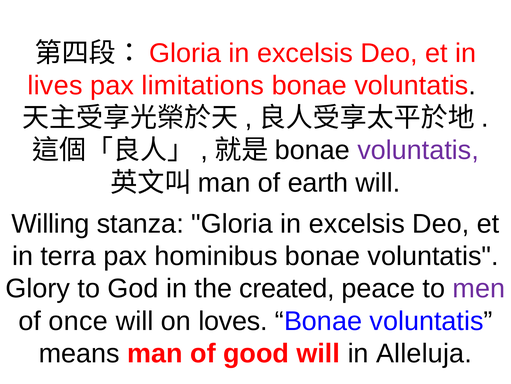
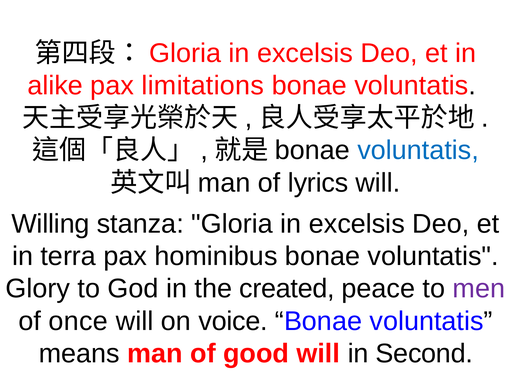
lives: lives -> alike
voluntatis at (418, 150) colour: purple -> blue
earth: earth -> lyrics
loves: loves -> voice
Alleluja: Alleluja -> Second
